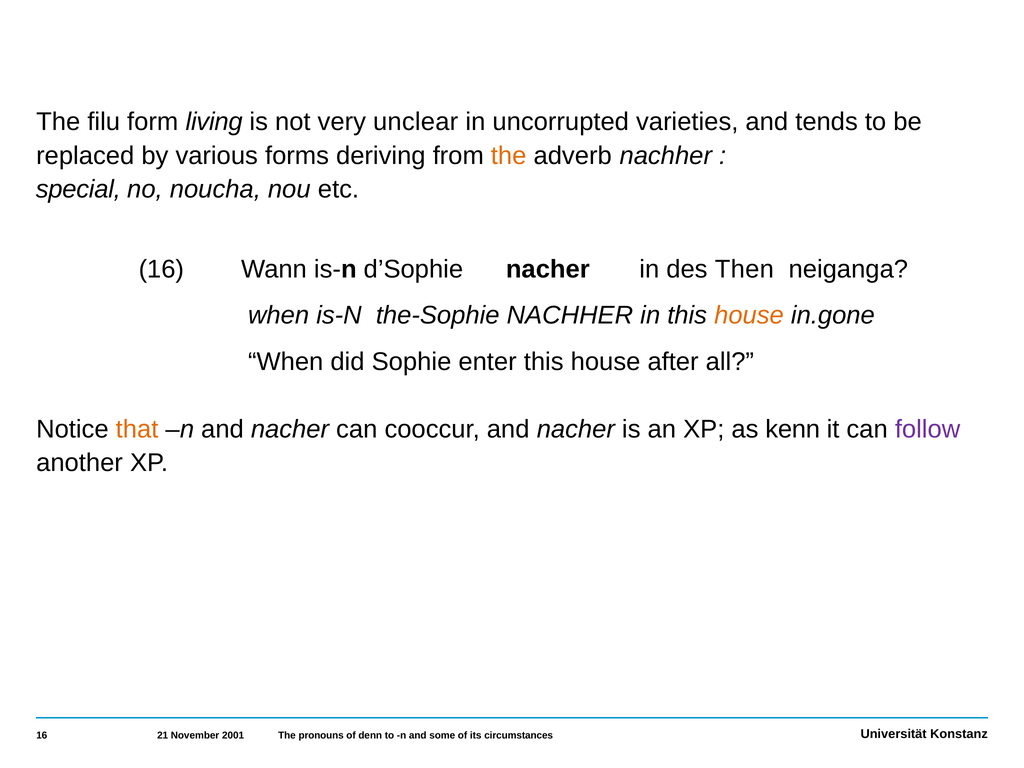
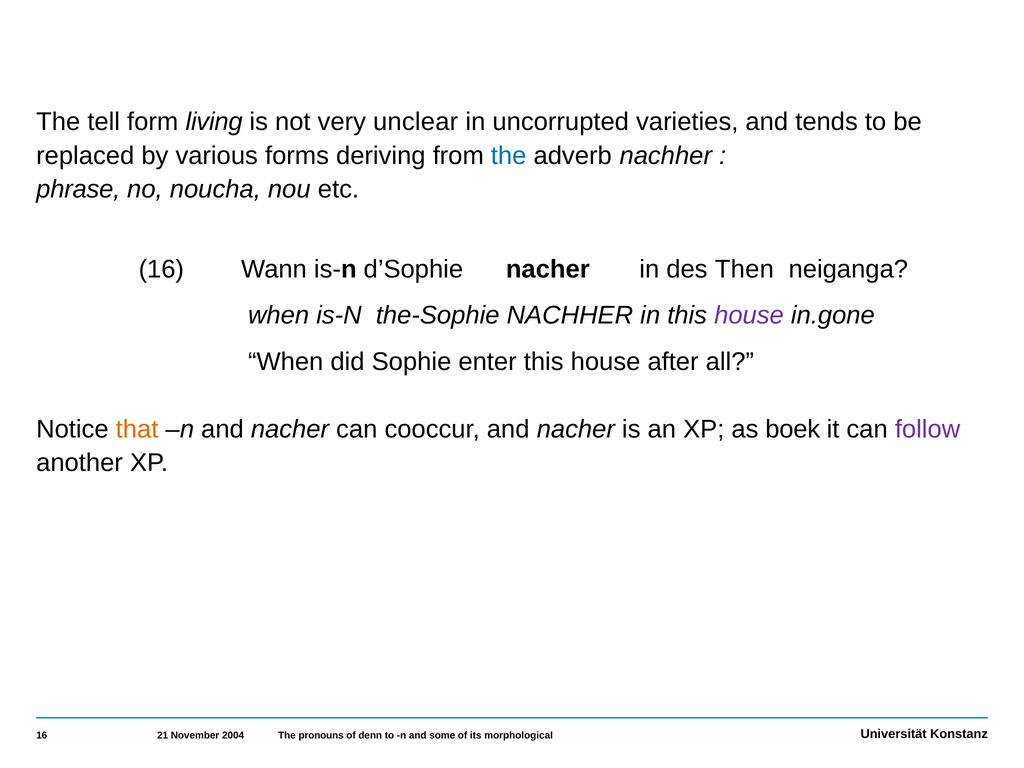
filu: filu -> tell
the at (509, 156) colour: orange -> blue
special: special -> phrase
house at (749, 315) colour: orange -> purple
kenn: kenn -> boek
2001: 2001 -> 2004
circumstances: circumstances -> morphological
